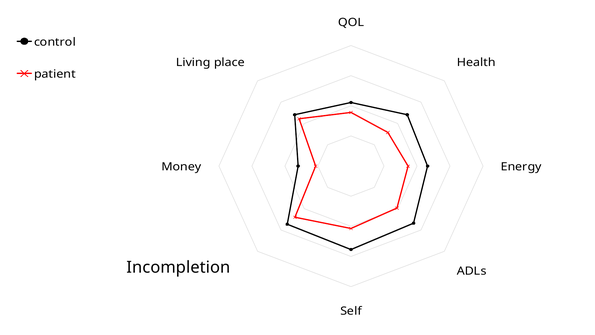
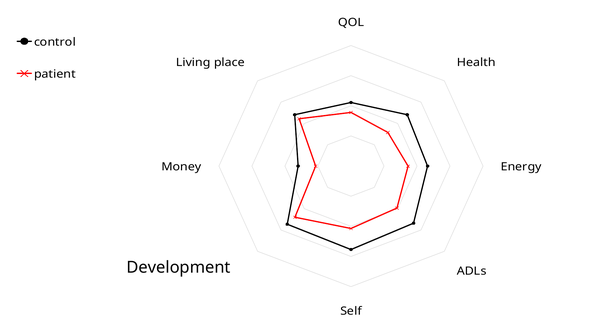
Incompletion: Incompletion -> Development
